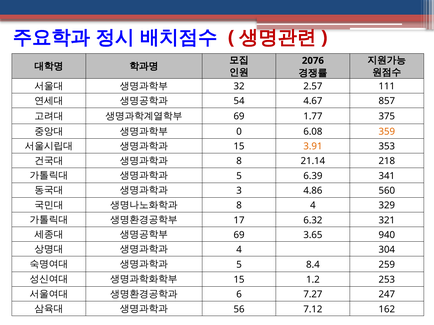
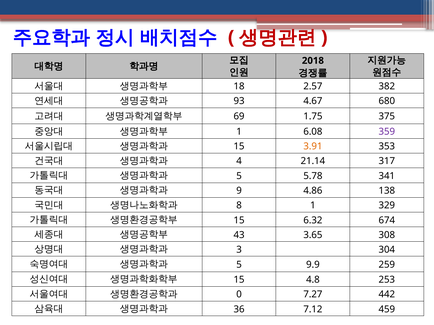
2076: 2076 -> 2018
32: 32 -> 18
111: 111 -> 382
54: 54 -> 93
857: 857 -> 680
1.77: 1.77 -> 1.75
0 at (239, 132): 0 -> 1
359 colour: orange -> purple
8 at (239, 161): 8 -> 4
218: 218 -> 317
6.39: 6.39 -> 5.78
3: 3 -> 9
560: 560 -> 138
8 4: 4 -> 1
17 at (239, 221): 17 -> 15
321: 321 -> 674
69 at (239, 235): 69 -> 43
940: 940 -> 308
4 at (239, 250): 4 -> 3
8.4: 8.4 -> 9.9
1.2: 1.2 -> 4.8
6: 6 -> 0
247: 247 -> 442
56: 56 -> 36
162: 162 -> 459
